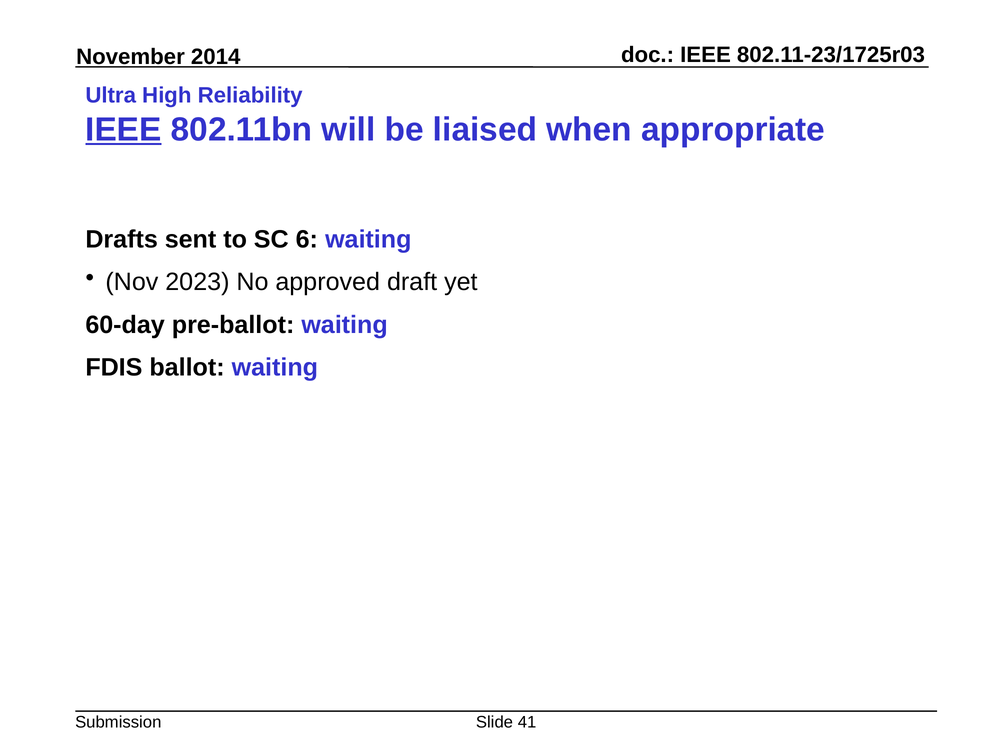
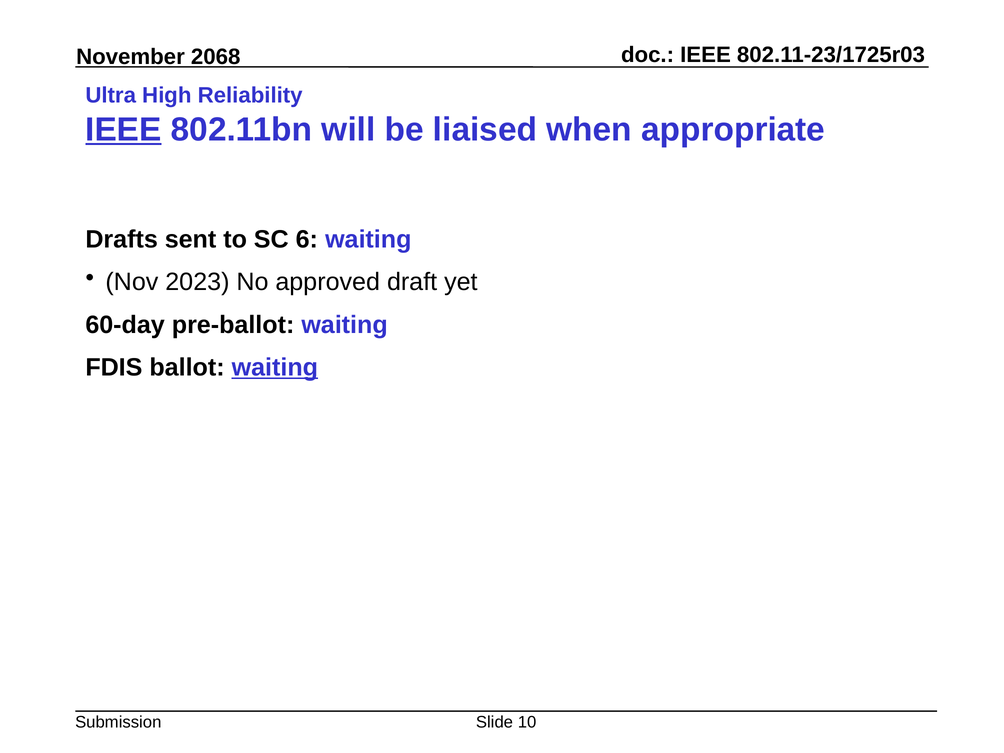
2014: 2014 -> 2068
waiting at (275, 367) underline: none -> present
41: 41 -> 10
